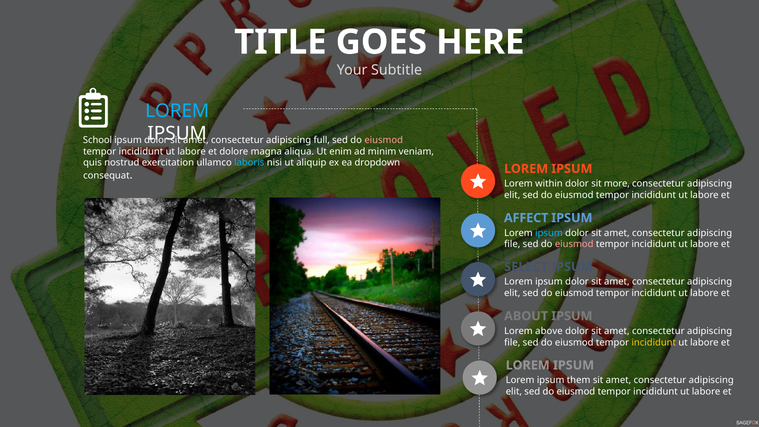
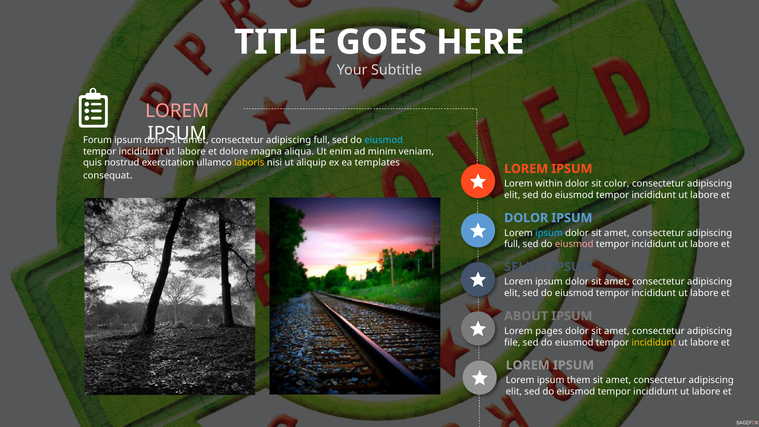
LOREM at (177, 111) colour: light blue -> pink
School: School -> Forum
eiusmod at (384, 140) colour: pink -> light blue
laboris colour: light blue -> yellow
dropdown: dropdown -> templates
more: more -> color
AFFECT at (526, 218): AFFECT -> DOLOR
file at (512, 244): file -> full
above: above -> pages
